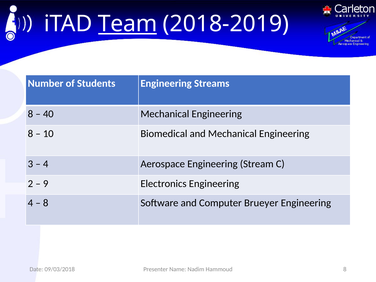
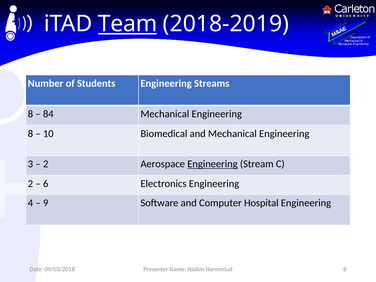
40: 40 -> 84
4 at (46, 164): 4 -> 2
Engineering at (212, 164) underline: none -> present
9: 9 -> 6
8 at (46, 203): 8 -> 9
Brueyer: Brueyer -> Hospital
